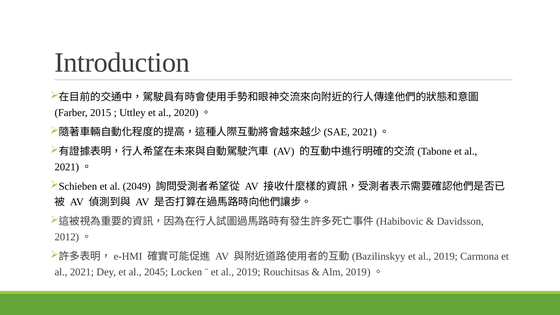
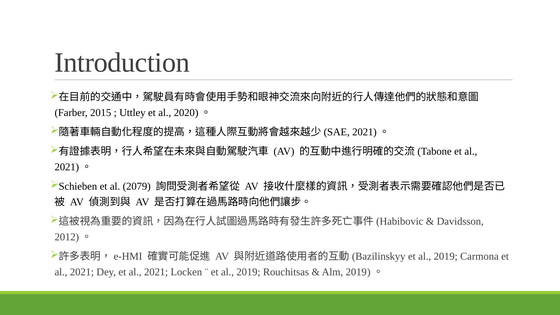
2049: 2049 -> 2079
Dey et al 2045: 2045 -> 2021
